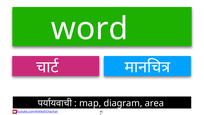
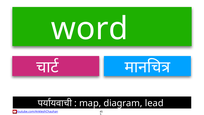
area: area -> lead
